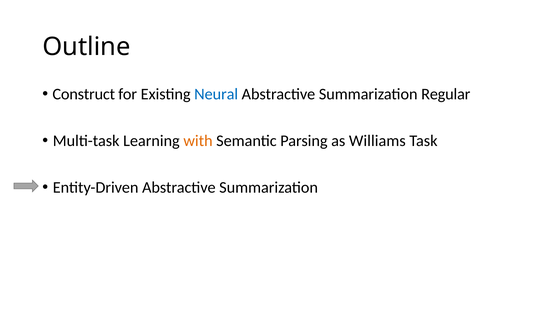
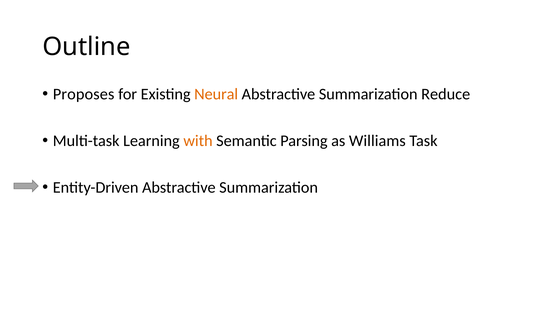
Construct: Construct -> Proposes
Neural colour: blue -> orange
Regular: Regular -> Reduce
